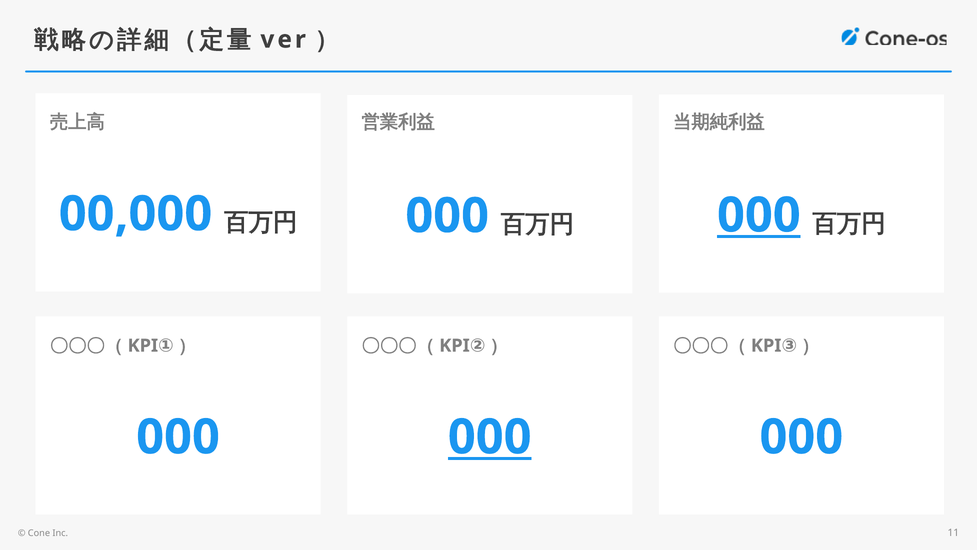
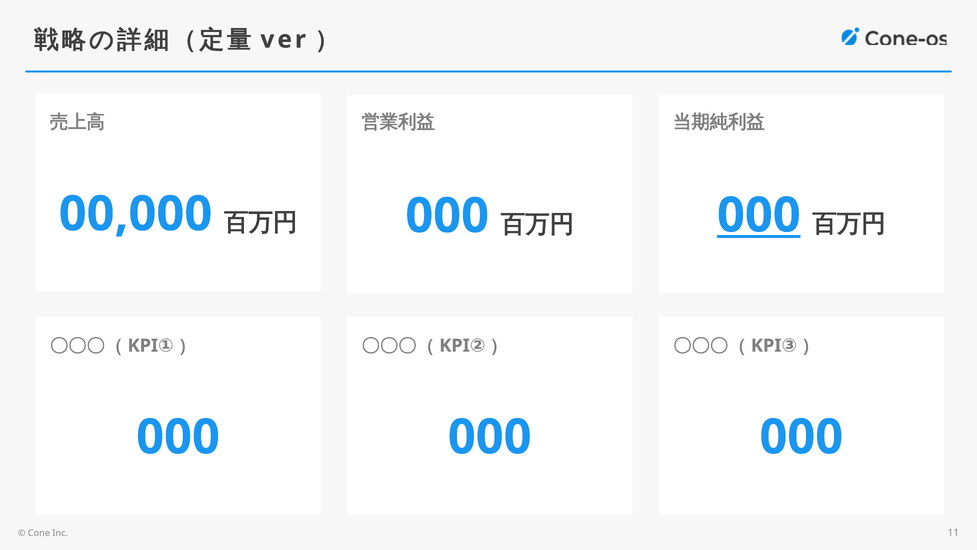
000 at (490, 437) underline: present -> none
